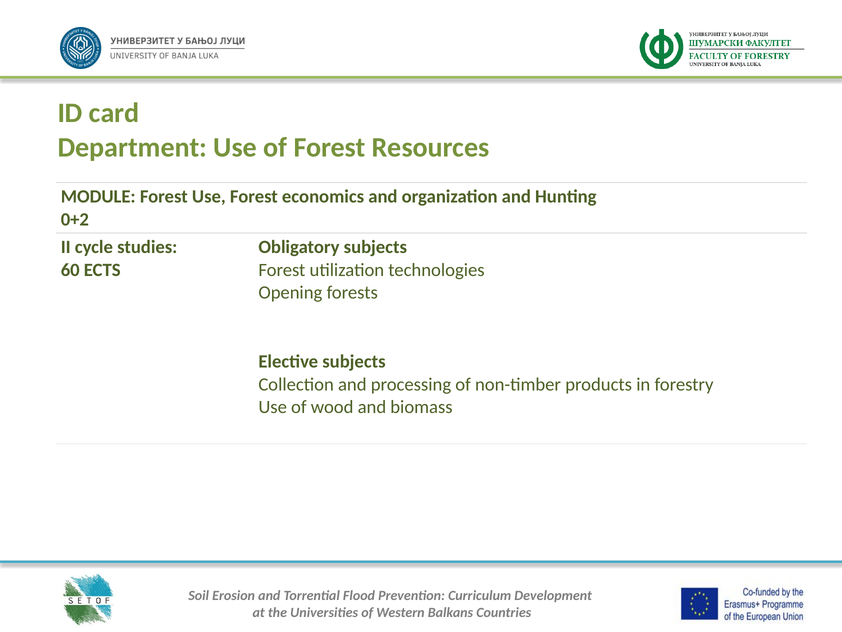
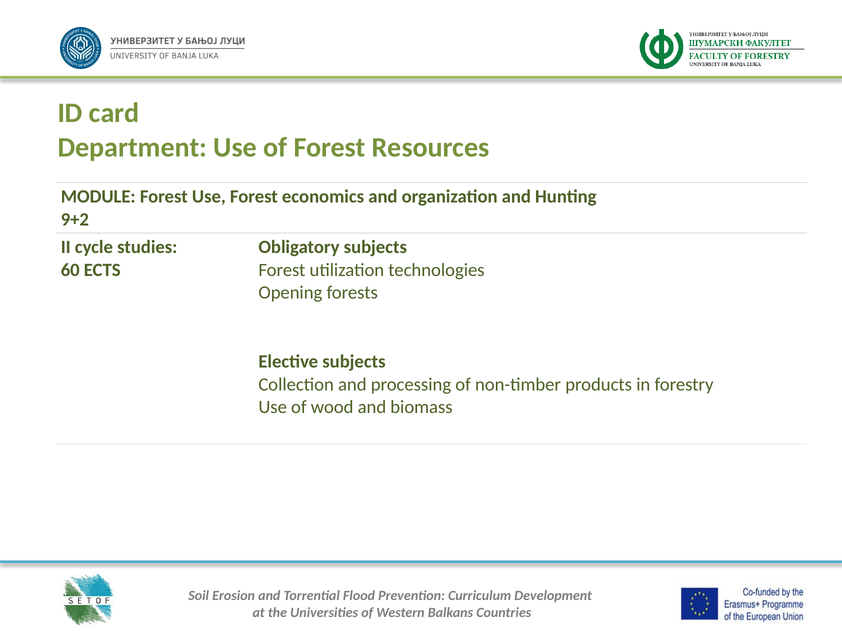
0+2: 0+2 -> 9+2
